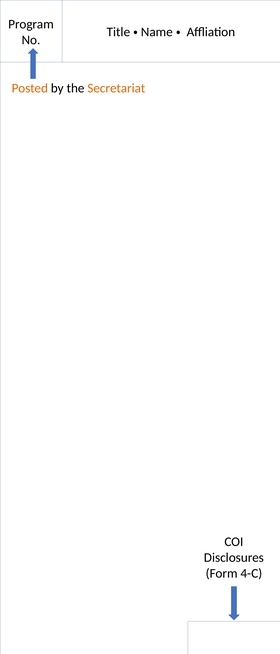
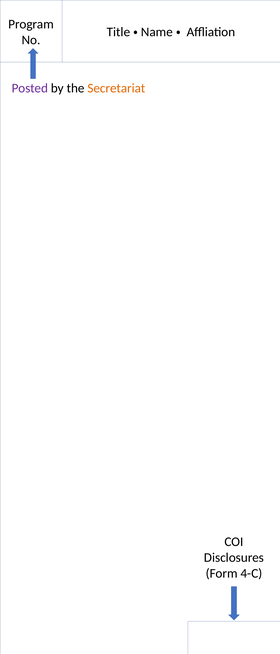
Posted colour: orange -> purple
